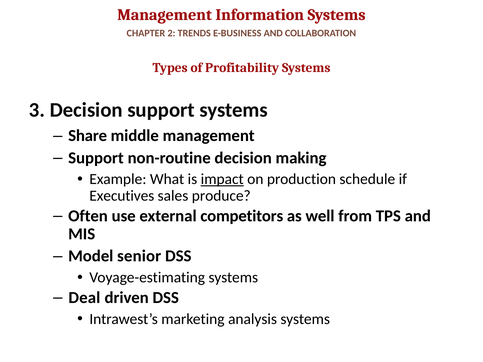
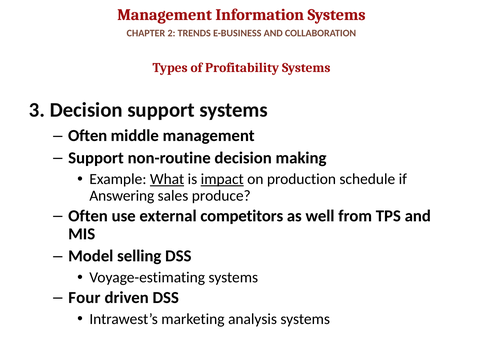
Share at (88, 136): Share -> Often
What underline: none -> present
Executives: Executives -> Answering
senior: senior -> selling
Deal: Deal -> Four
